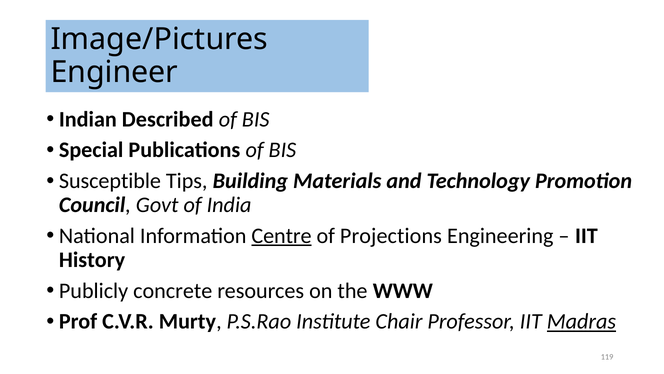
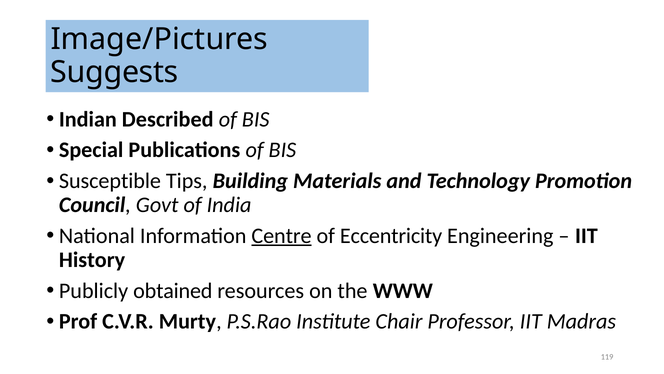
Engineer: Engineer -> Suggests
Projections: Projections -> Eccentricity
concrete: concrete -> obtained
Madras underline: present -> none
